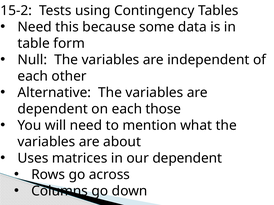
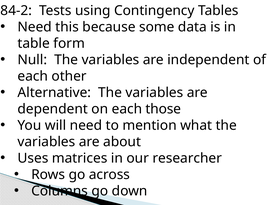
15-2: 15-2 -> 84-2
our dependent: dependent -> researcher
